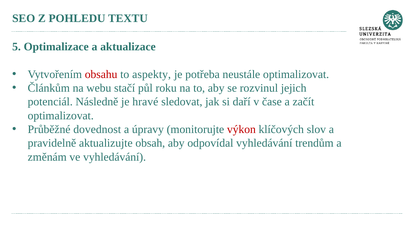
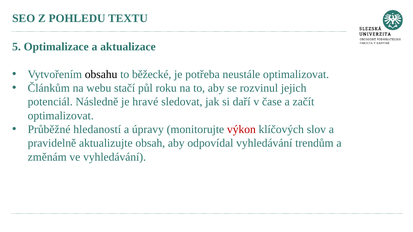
obsahu colour: red -> black
aspekty: aspekty -> běžecké
dovednost: dovednost -> hledaností
